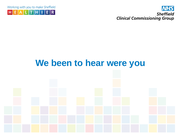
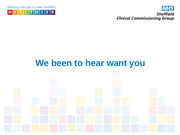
were: were -> want
